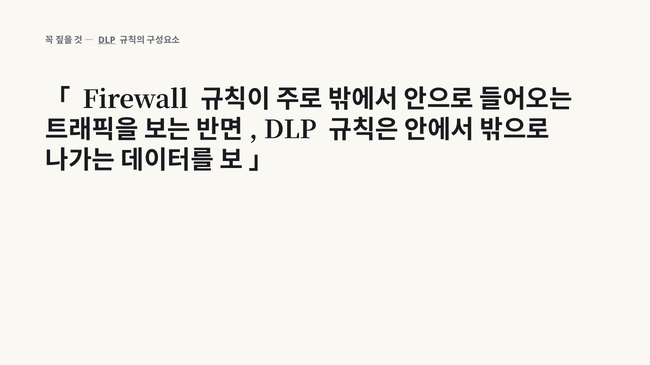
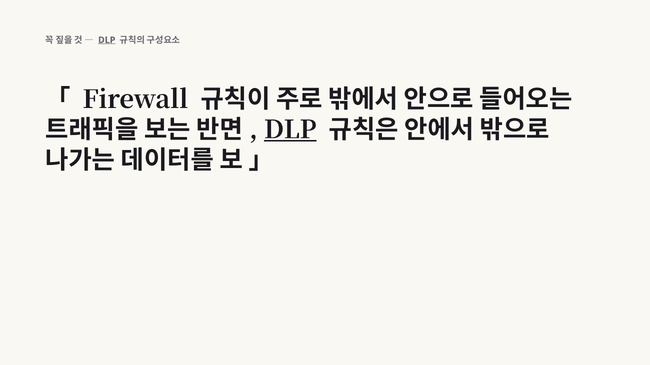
DLP at (290, 130) underline: none -> present
